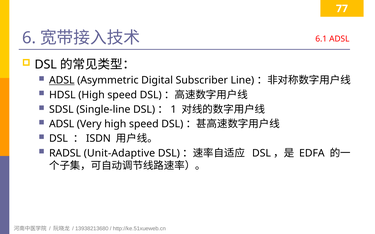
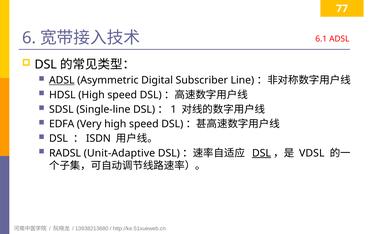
ADSL at (62, 124): ADSL -> EDFA
DSL at (262, 153) underline: none -> present
EDFA: EDFA -> VDSL
